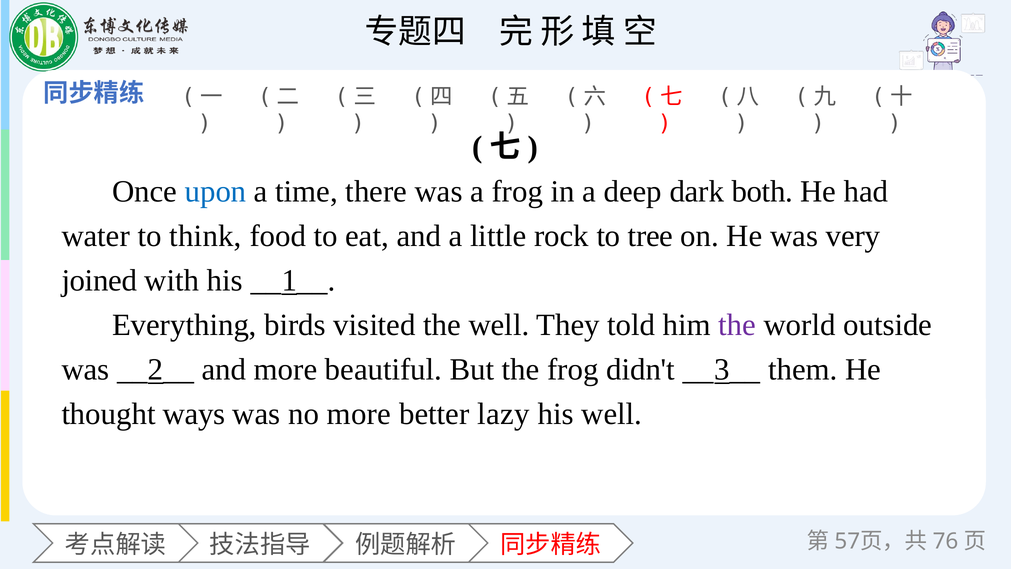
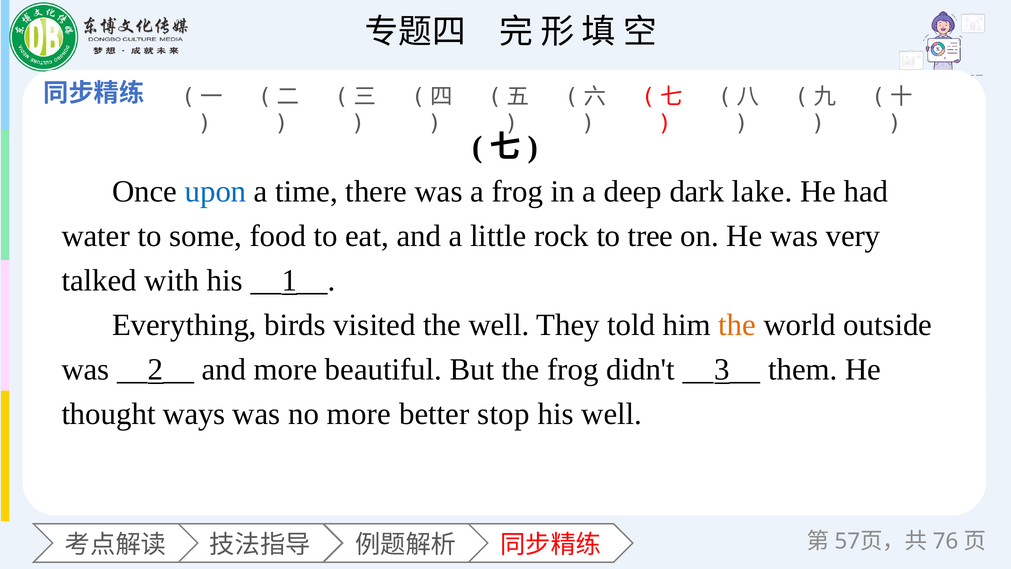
both: both -> lake
think: think -> some
joined: joined -> talked
the at (737, 325) colour: purple -> orange
lazy: lazy -> stop
